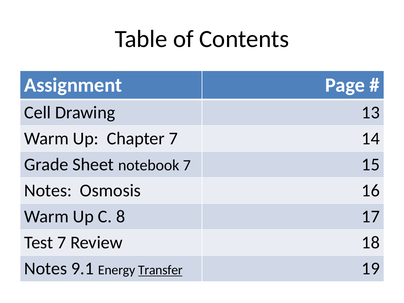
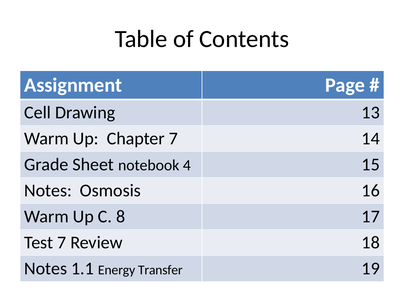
notebook 7: 7 -> 4
9.1: 9.1 -> 1.1
Transfer underline: present -> none
